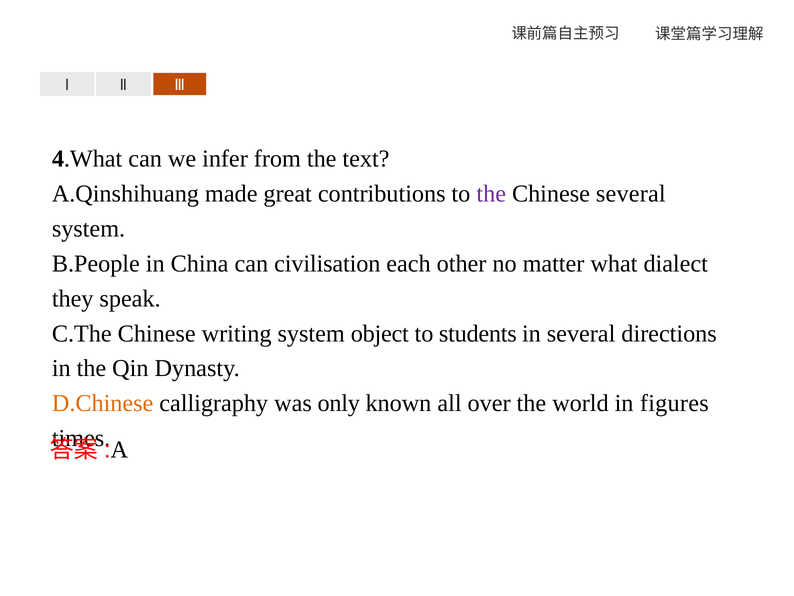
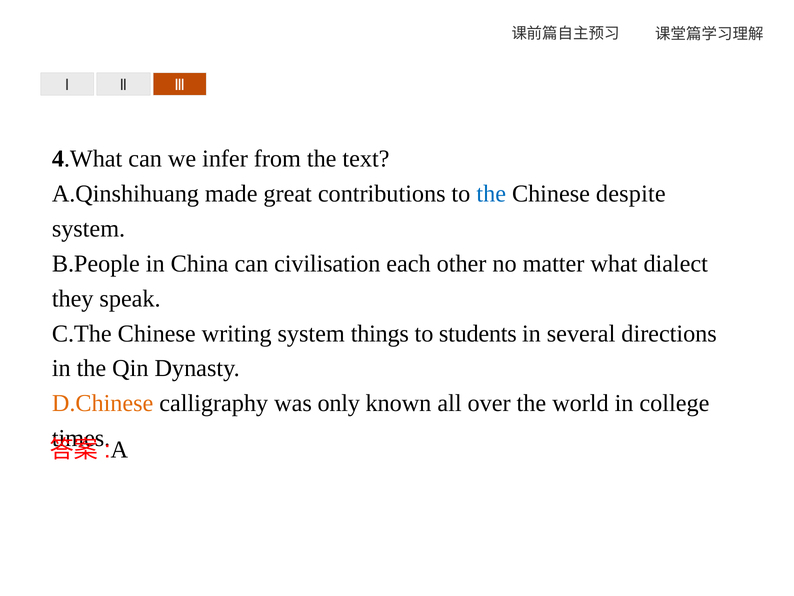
the at (491, 194) colour: purple -> blue
Chinese several: several -> despite
object: object -> things
figures: figures -> college
